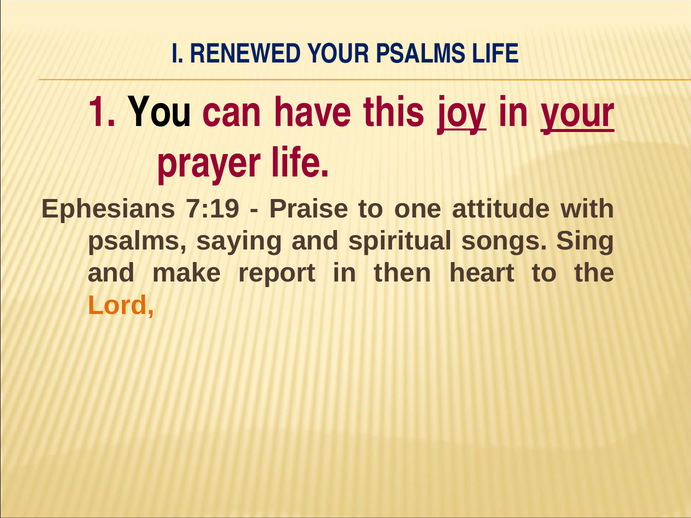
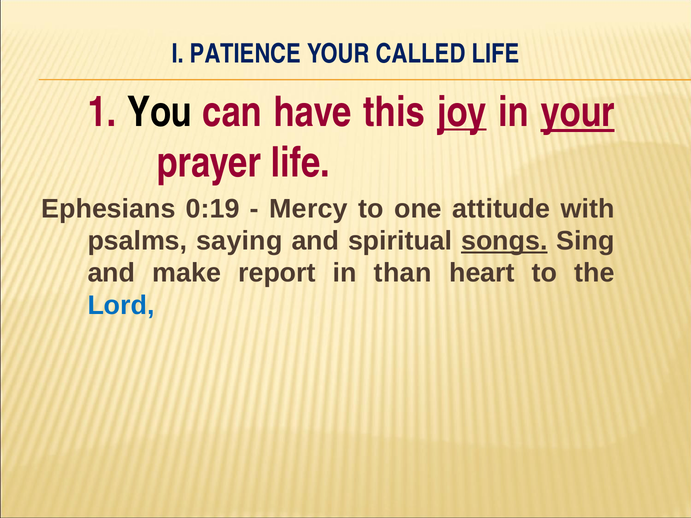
RENEWED: RENEWED -> PATIENCE
YOUR PSALMS: PSALMS -> CALLED
7:19: 7:19 -> 0:19
Praise: Praise -> Mercy
songs underline: none -> present
then: then -> than
Lord colour: orange -> blue
